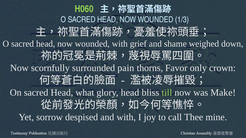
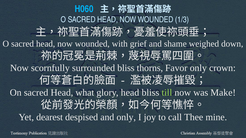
H060 colour: light green -> light blue
surrounded pain: pain -> bliss
sorrow: sorrow -> dearest
and with: with -> only
